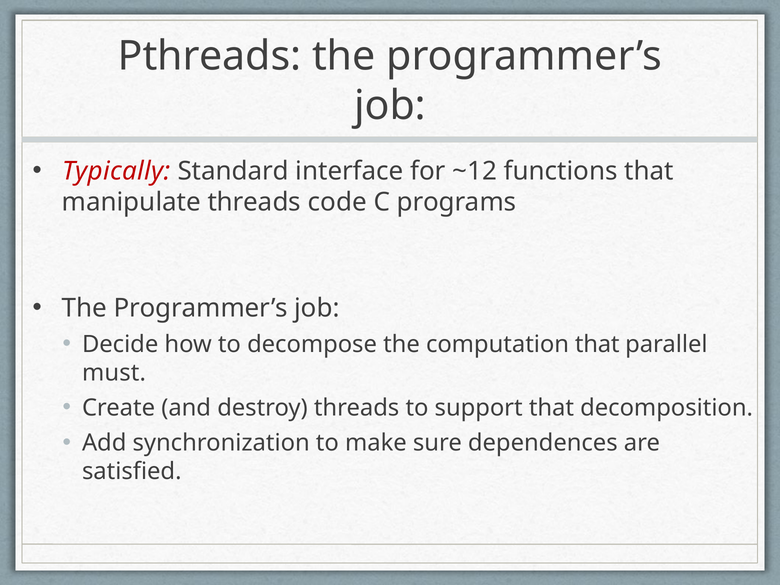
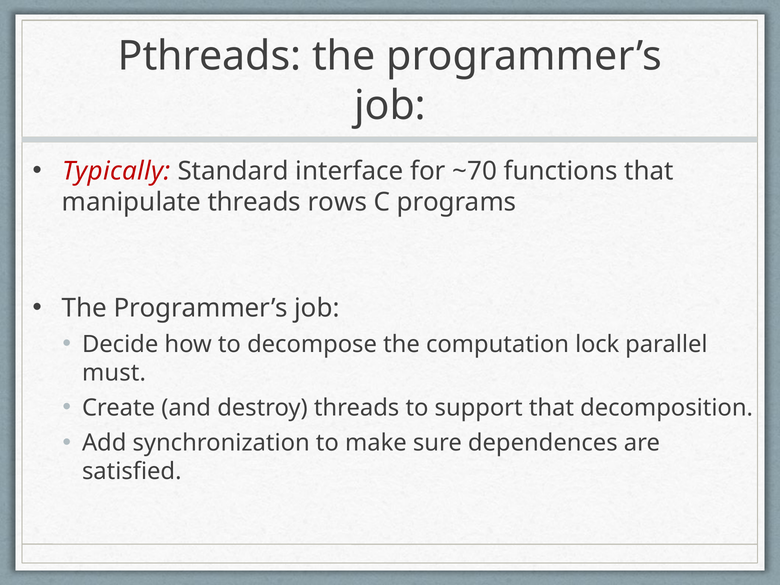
~12: ~12 -> ~70
code: code -> rows
computation that: that -> lock
